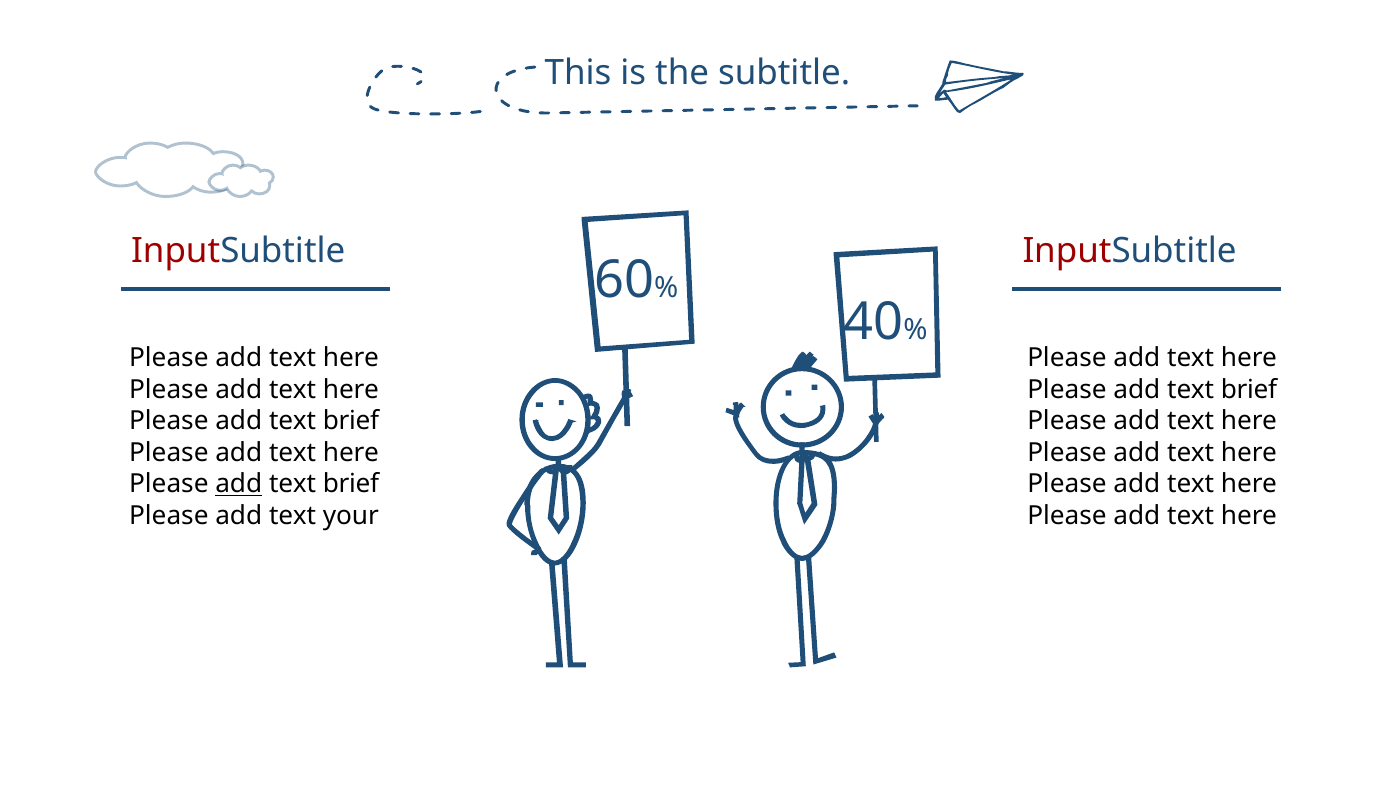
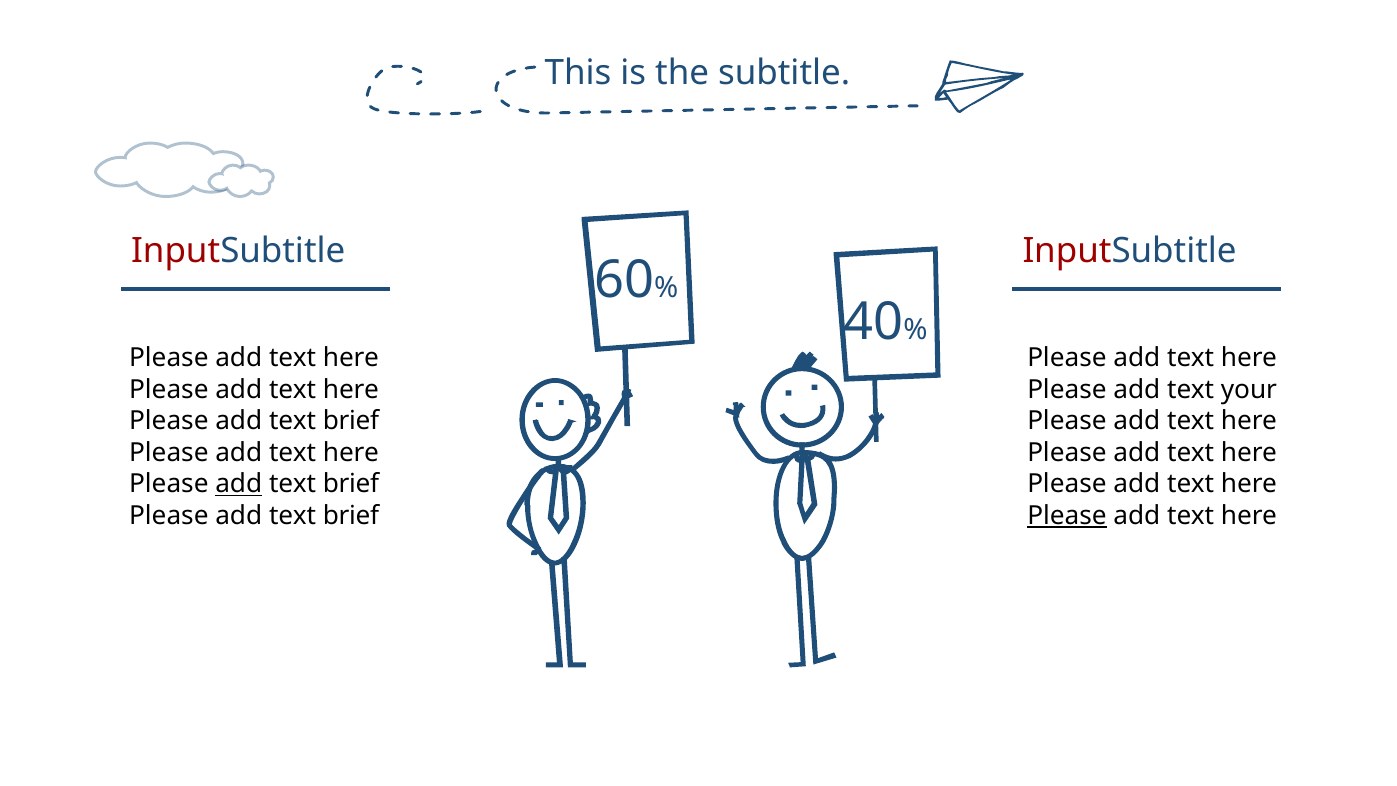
brief at (1249, 390): brief -> your
your at (351, 515): your -> brief
Please at (1067, 515) underline: none -> present
